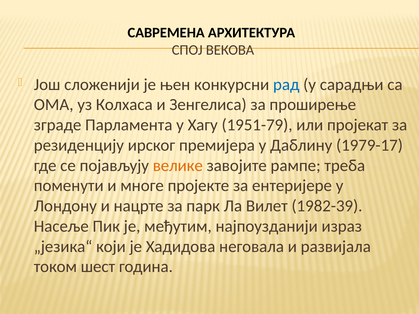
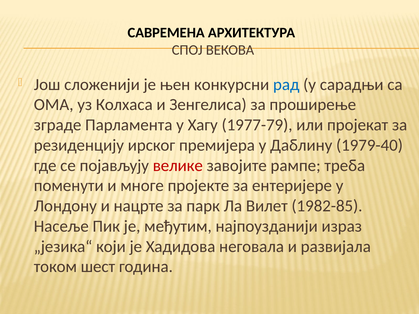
1951-79: 1951-79 -> 1977-79
1979-17: 1979-17 -> 1979-40
велике colour: orange -> red
1982-39: 1982-39 -> 1982-85
